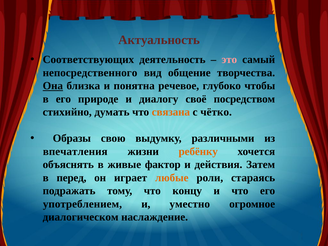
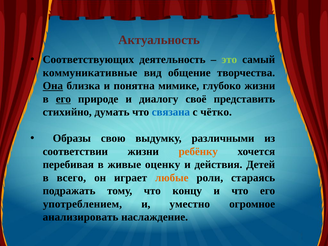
это colour: pink -> light green
непосредственного: непосредственного -> коммуникативные
речевое: речевое -> мимике
глубоко чтобы: чтобы -> жизни
его at (63, 99) underline: none -> present
посредством: посредством -> представить
связана colour: orange -> blue
впечатления: впечатления -> соответствии
объяснять: объяснять -> перебивая
фактор: фактор -> оценку
Затем: Затем -> Детей
перед: перед -> всего
диалогическом: диалогическом -> анализировать
